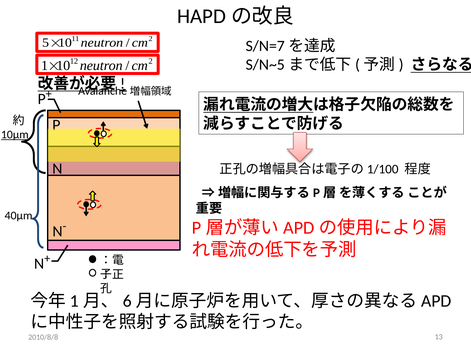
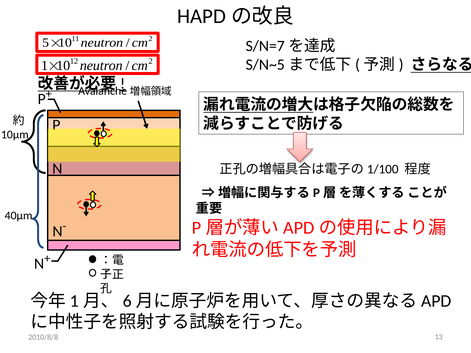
10μm underline: present -> none
